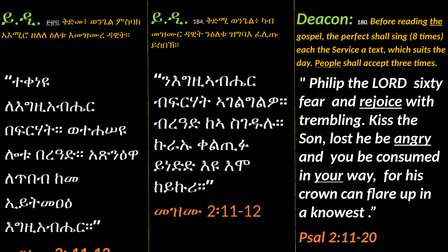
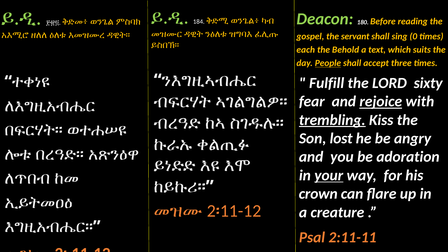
the at (436, 21) underline: present -> none
perfect: perfect -> servant
8: 8 -> 0
Service: Service -> Behold
Philip: Philip -> Fulfill
trembling underline: none -> present
angry underline: present -> none
consumed: consumed -> adoration
knowest: knowest -> creature
2:11-20: 2:11-20 -> 2:11-11
